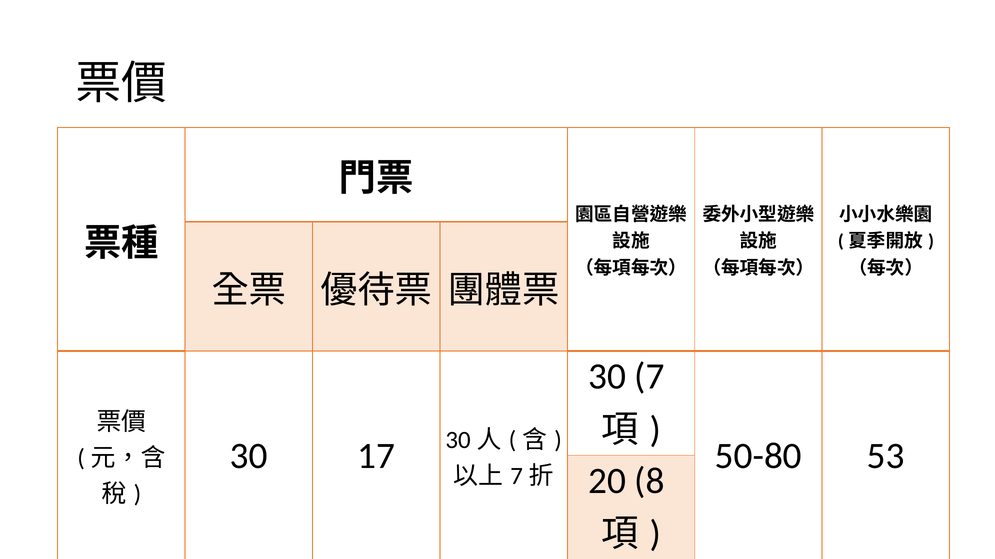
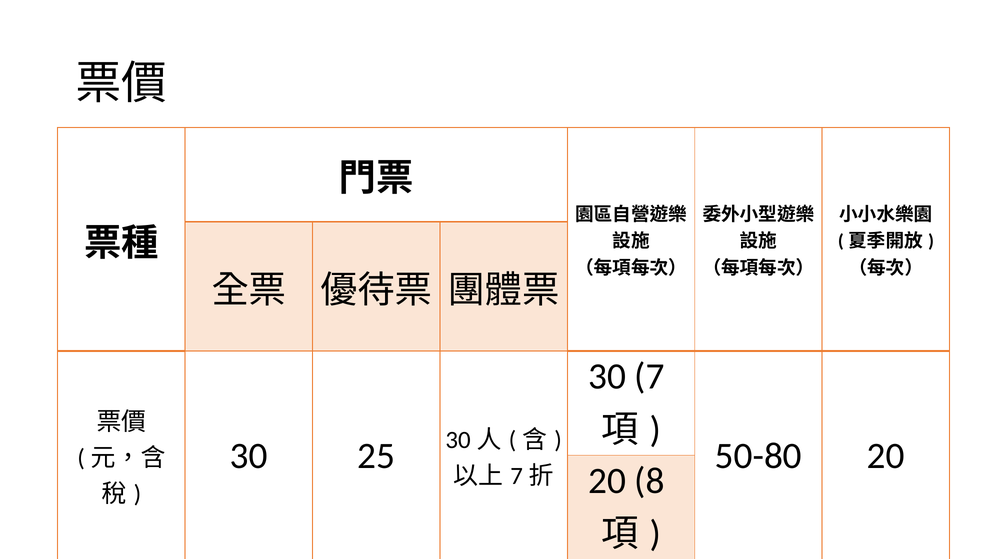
17: 17 -> 25
50-80 53: 53 -> 20
